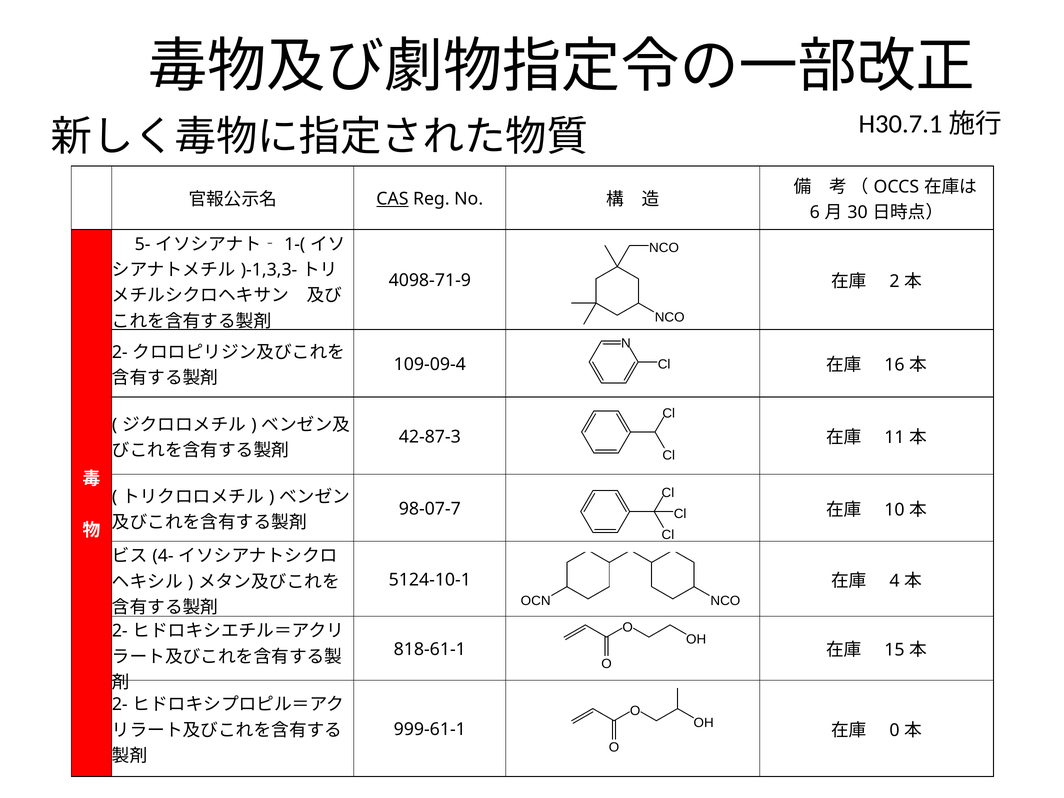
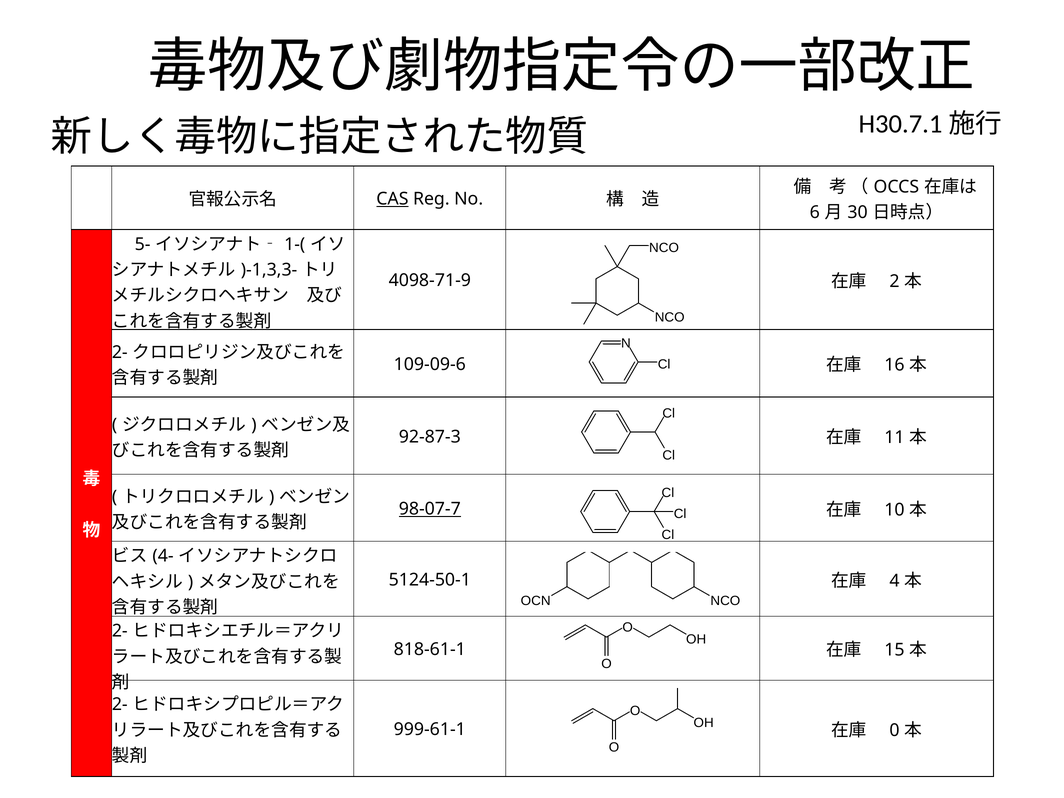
109-09-4: 109-09-4 -> 109-09-6
42-87-3: 42-87-3 -> 92-87-3
98-07-7 underline: none -> present
5124-10-1: 5124-10-1 -> 5124-50-1
